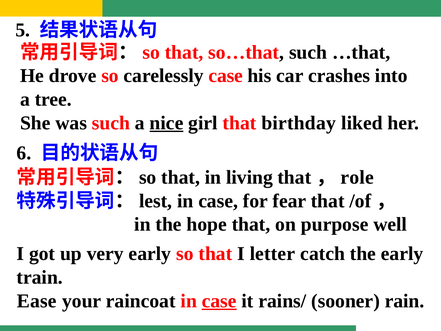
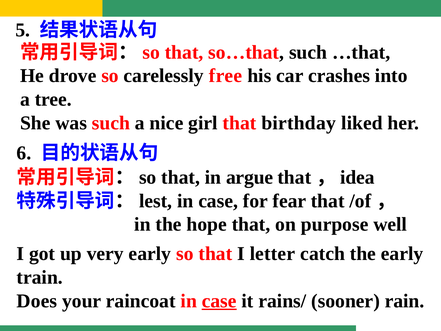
carelessly case: case -> free
nice underline: present -> none
living: living -> argue
role: role -> idea
Ease: Ease -> Does
